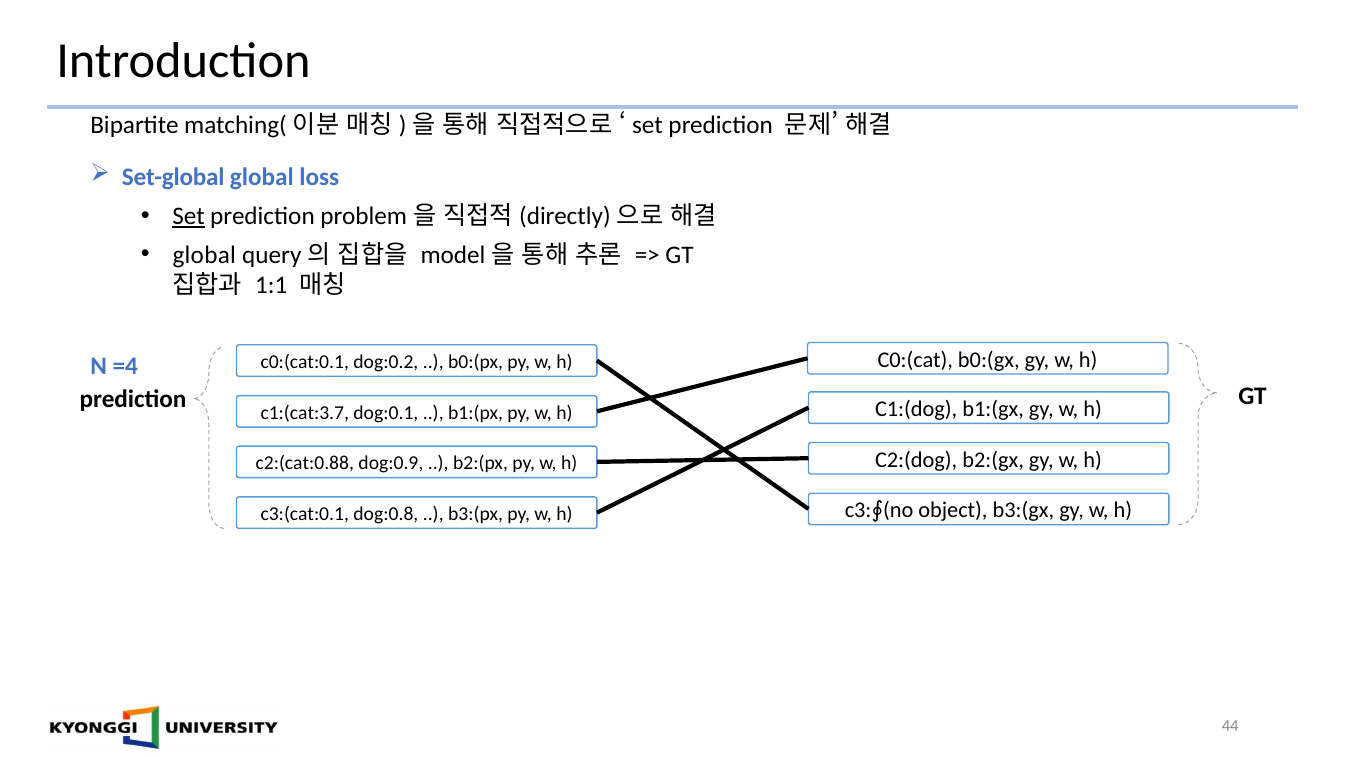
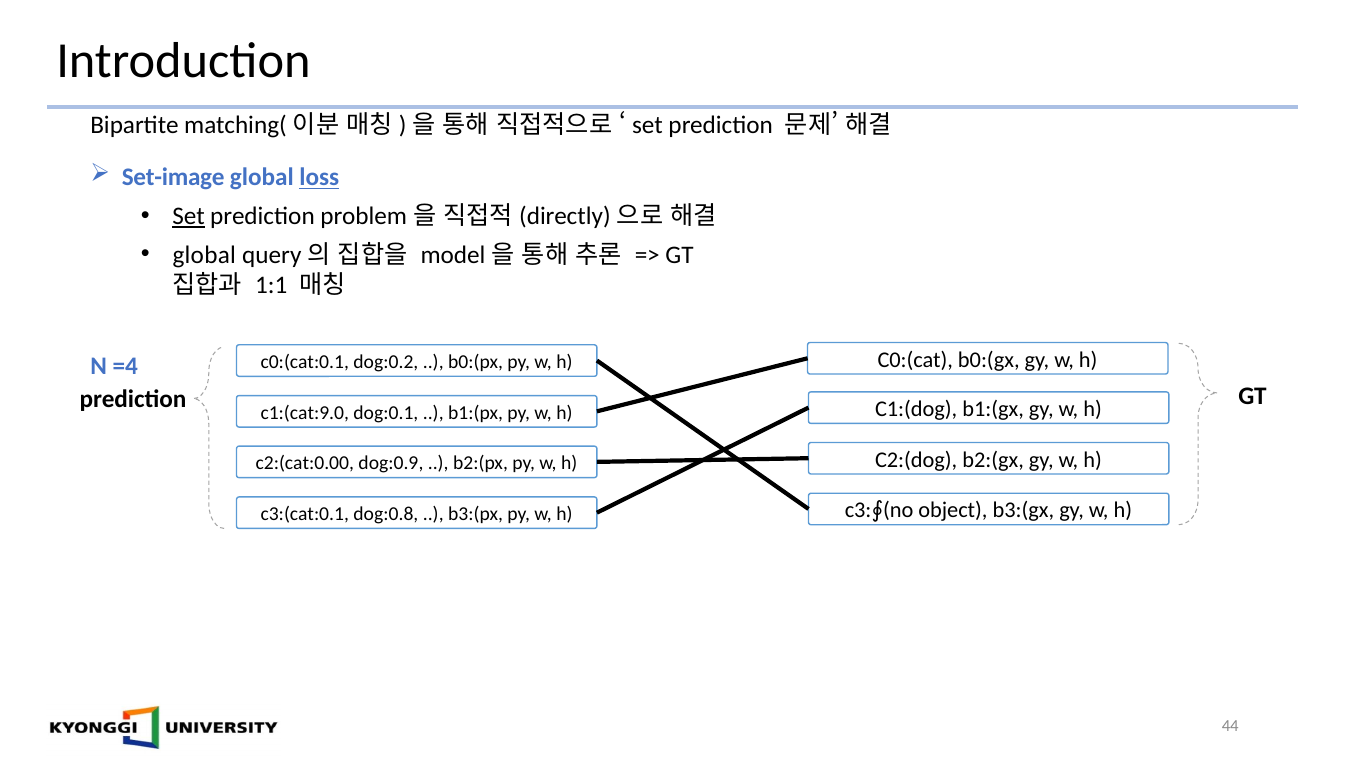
Set-global: Set-global -> Set-image
loss underline: none -> present
c1:(cat:3.7: c1:(cat:3.7 -> c1:(cat:9.0
c2:(cat:0.88: c2:(cat:0.88 -> c2:(cat:0.00
